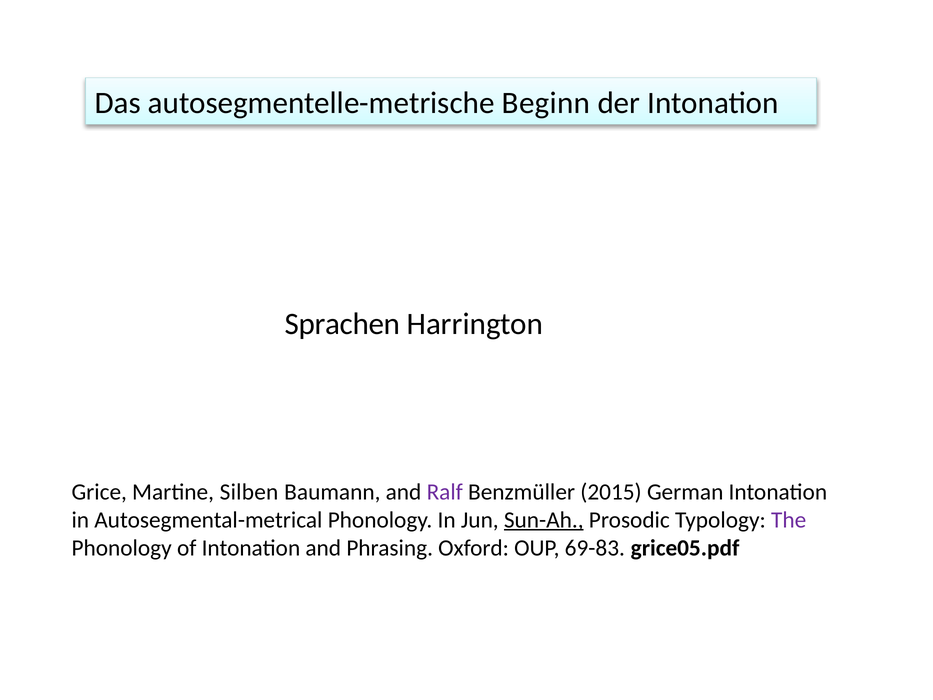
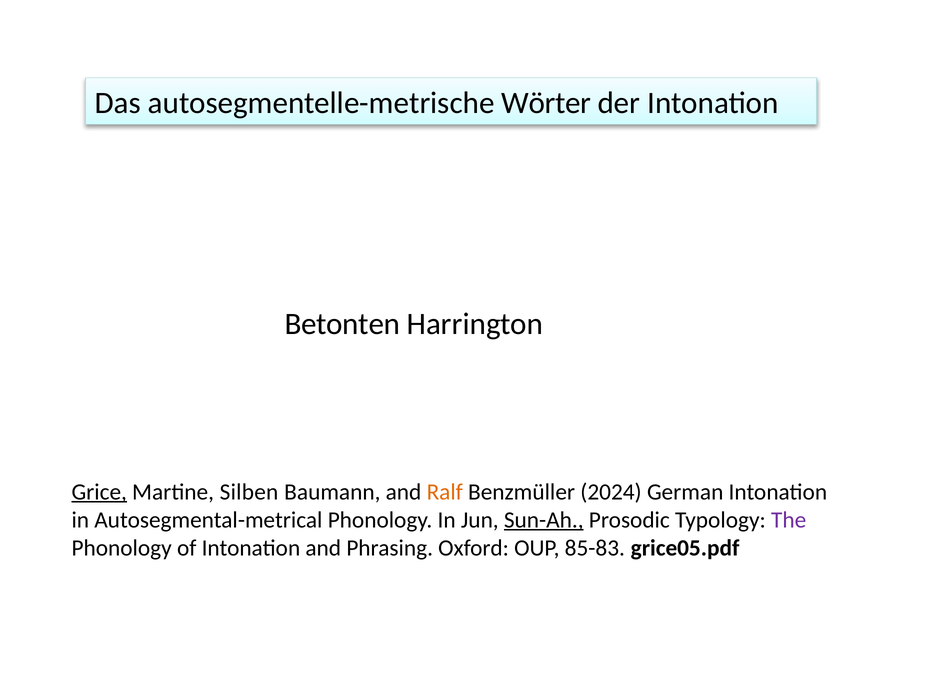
Beginn: Beginn -> Wörter
Sprachen: Sprachen -> Betonten
Grice underline: none -> present
Ralf colour: purple -> orange
2015: 2015 -> 2024
69-83: 69-83 -> 85-83
